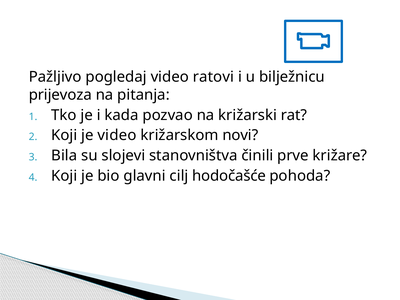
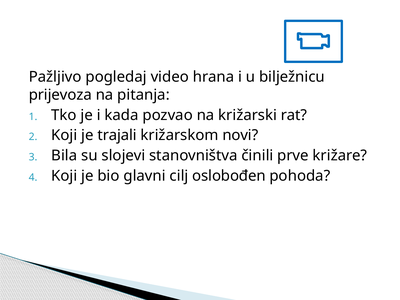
ratovi: ratovi -> hrana
je video: video -> trajali
hodočašće: hodočašće -> oslobođen
